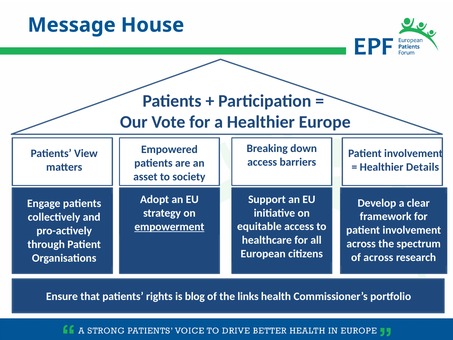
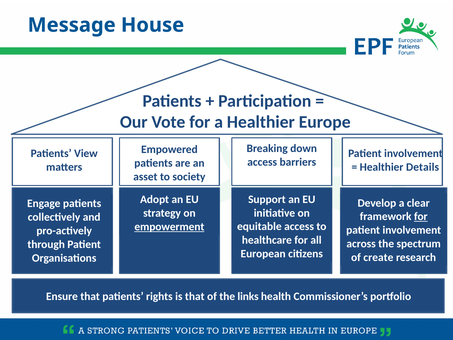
for at (421, 216) underline: none -> present
of across: across -> create
is blog: blog -> that
